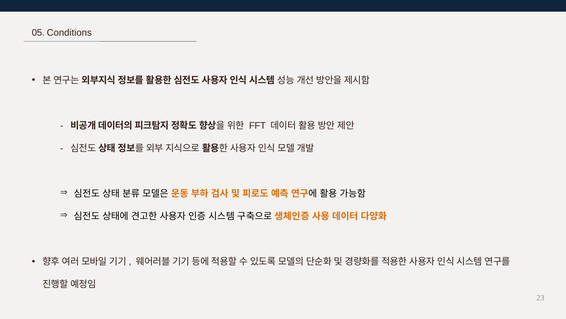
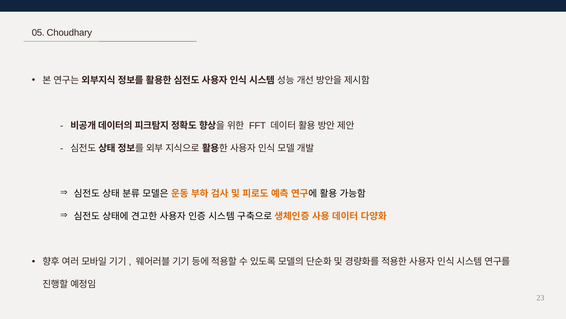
Conditions: Conditions -> Choudhary
